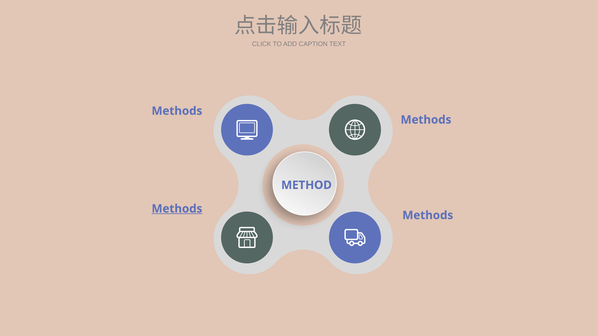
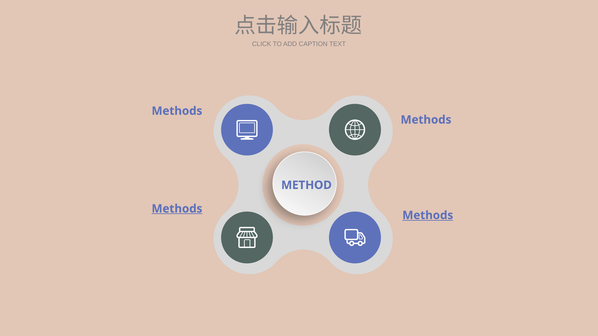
Methods at (428, 216) underline: none -> present
